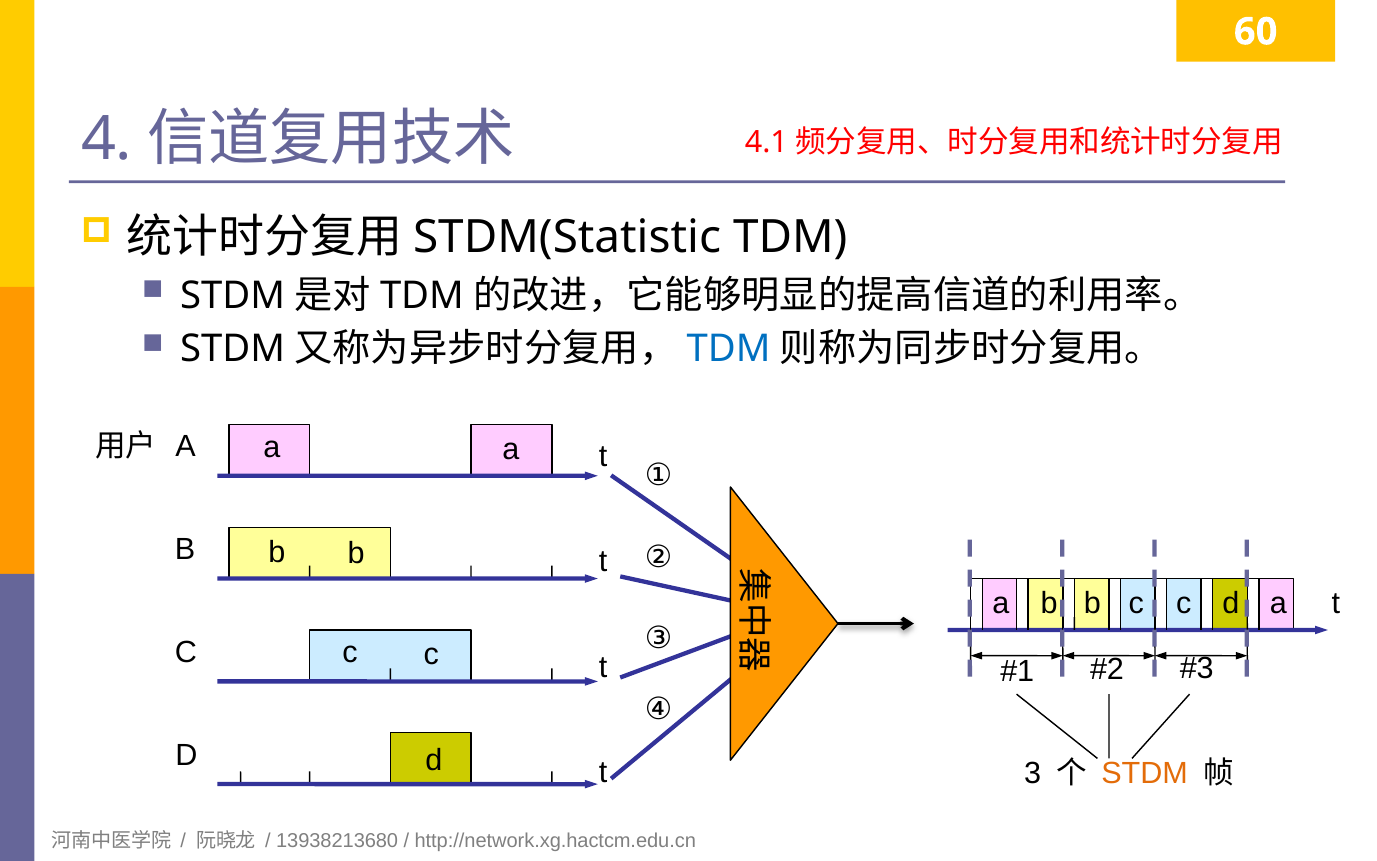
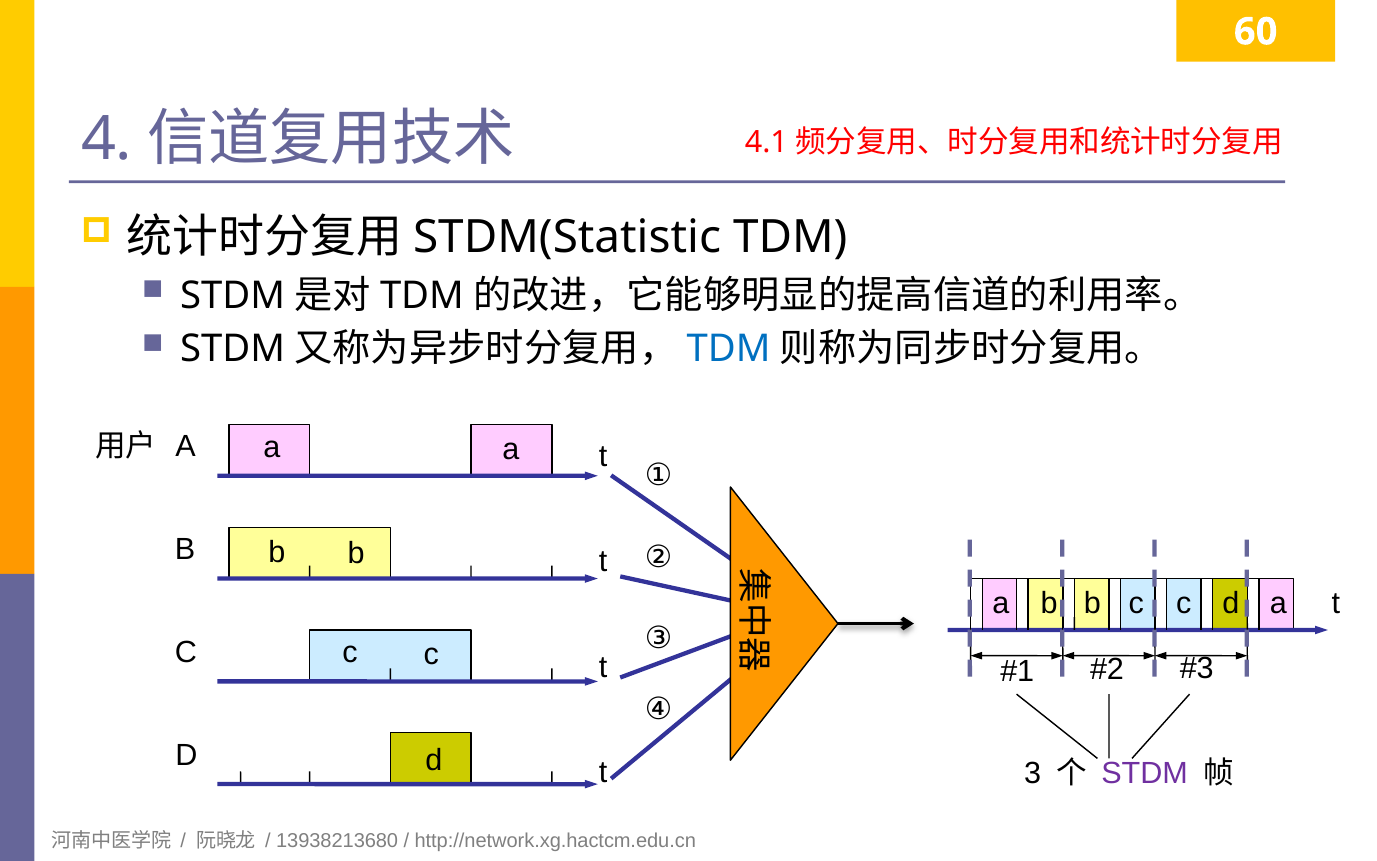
STDM at (1145, 773) colour: orange -> purple
